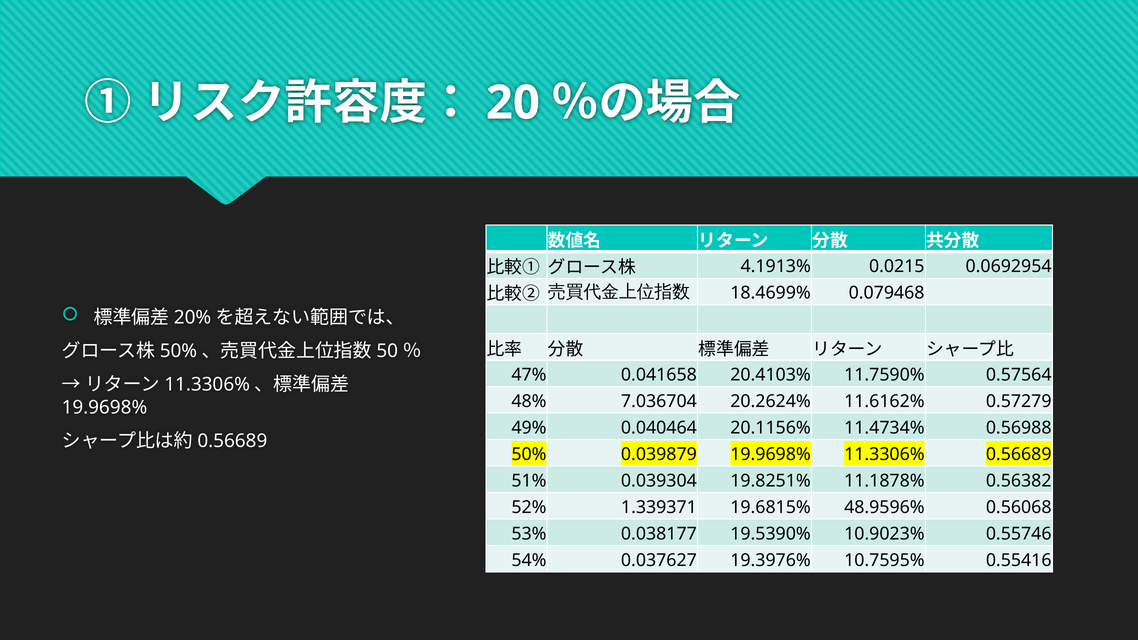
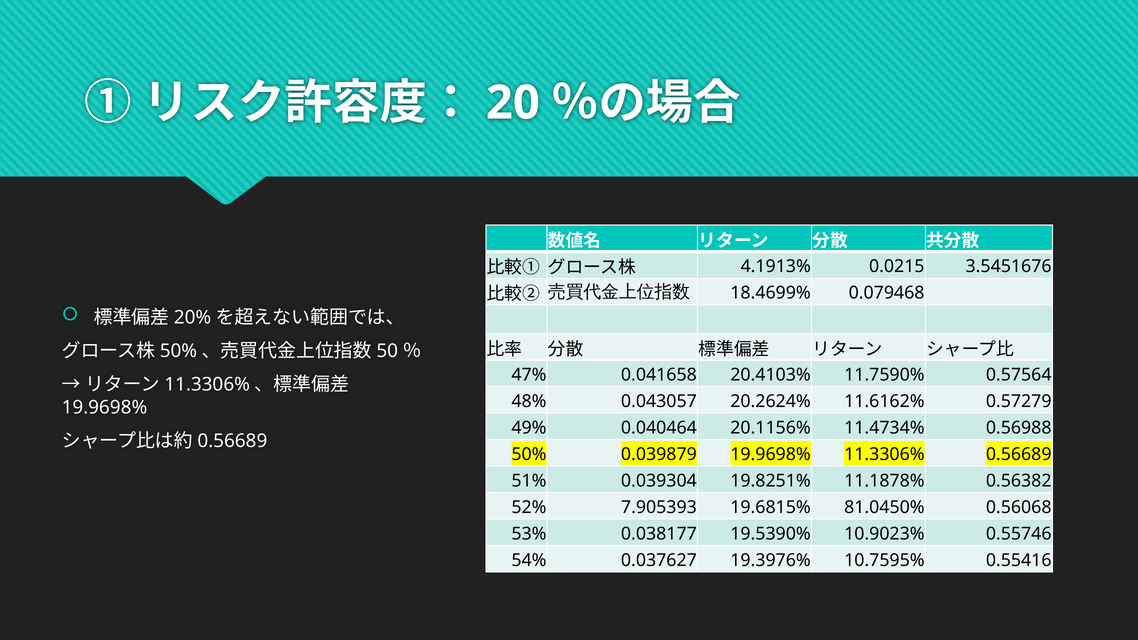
0.0692954: 0.0692954 -> 3.5451676
7.036704: 7.036704 -> 0.043057
1.339371: 1.339371 -> 7.905393
48.9596%: 48.9596% -> 81.0450%
